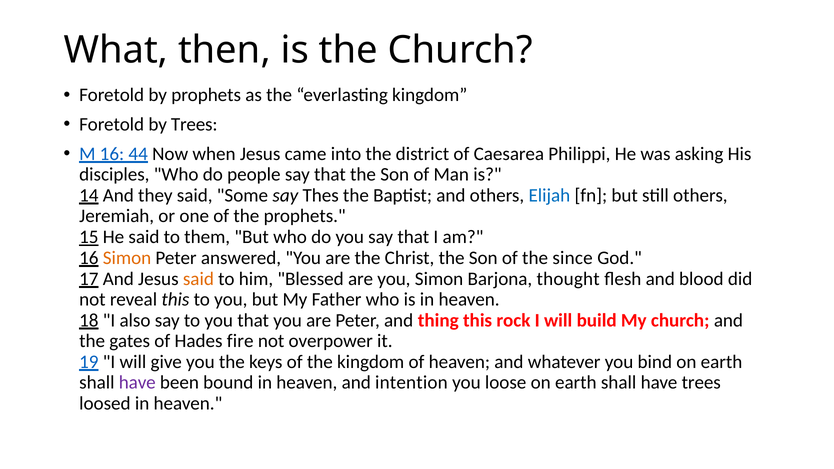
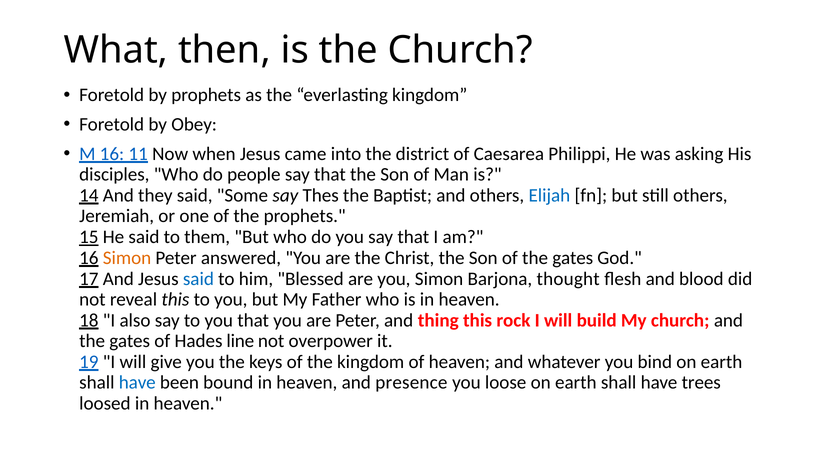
by Trees: Trees -> Obey
44: 44 -> 11
of the since: since -> gates
said at (198, 279) colour: orange -> blue
fire: fire -> line
have at (137, 383) colour: purple -> blue
intention: intention -> presence
